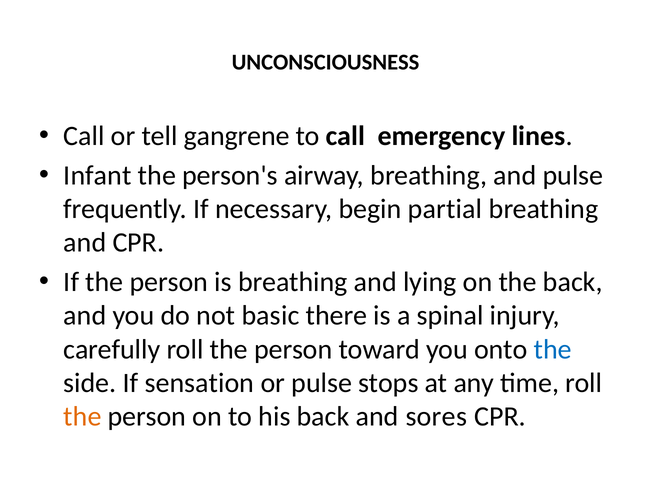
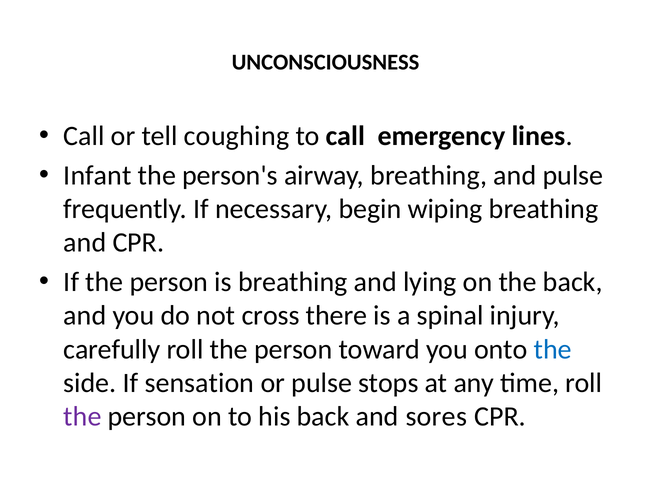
gangrene: gangrene -> coughing
partial: partial -> wiping
basic: basic -> cross
the at (82, 417) colour: orange -> purple
